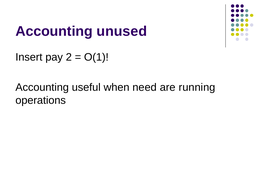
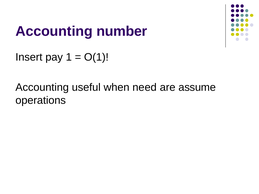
unused: unused -> number
2: 2 -> 1
running: running -> assume
